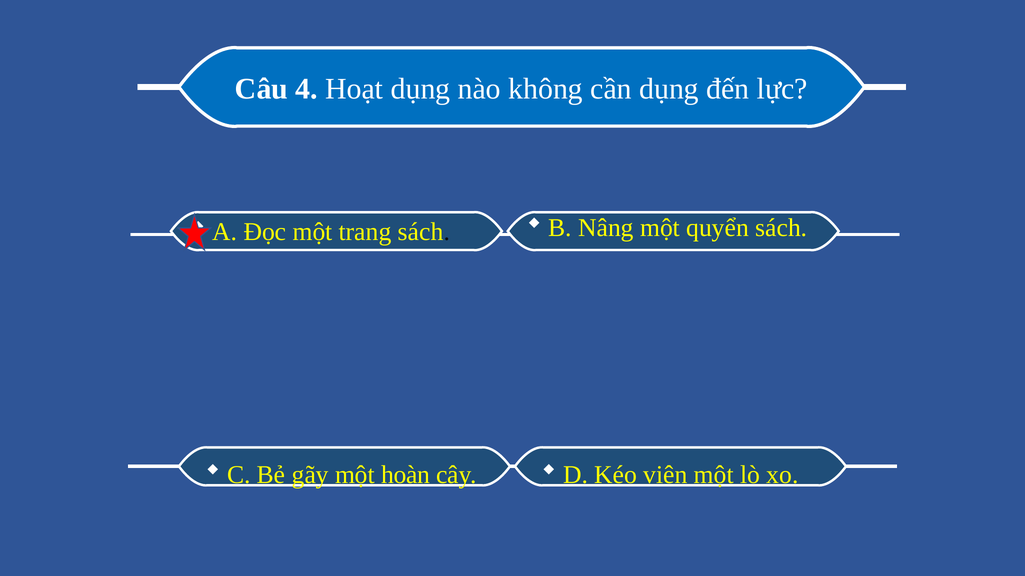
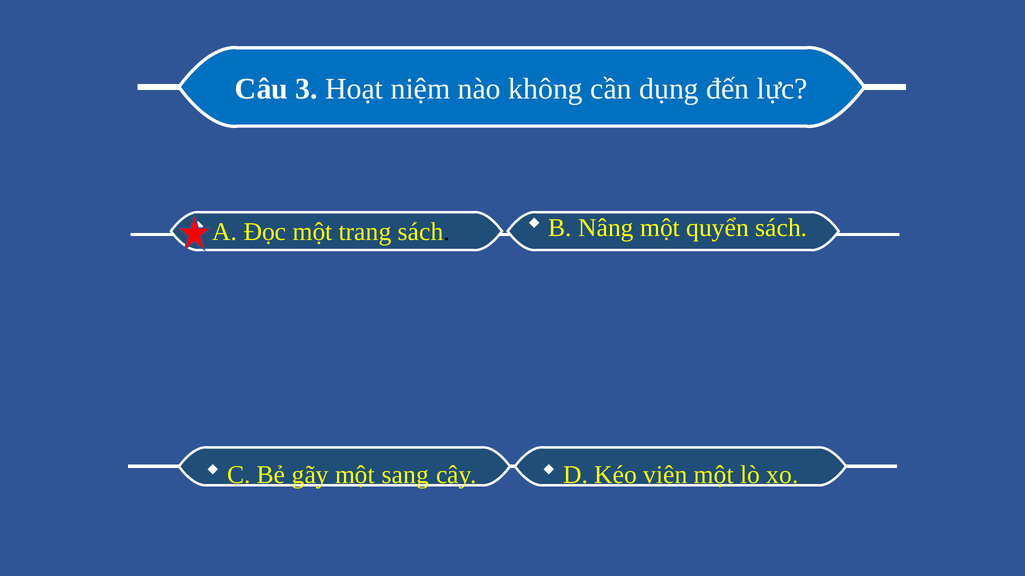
4: 4 -> 3
Hoạt dụng: dụng -> niệm
hoàn: hoàn -> sang
